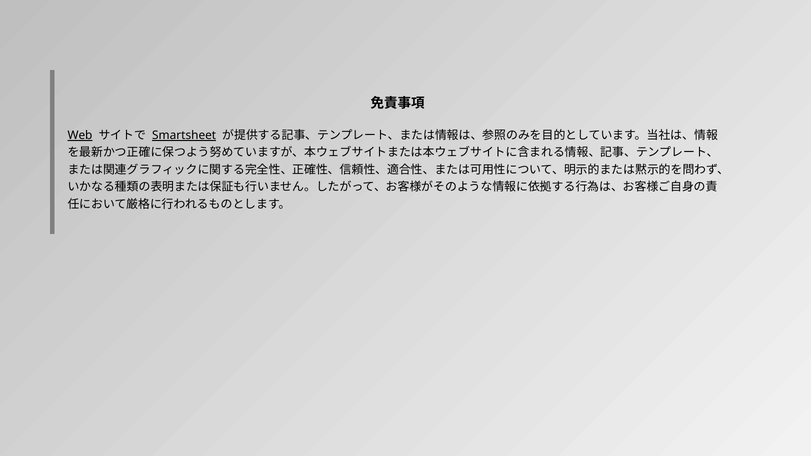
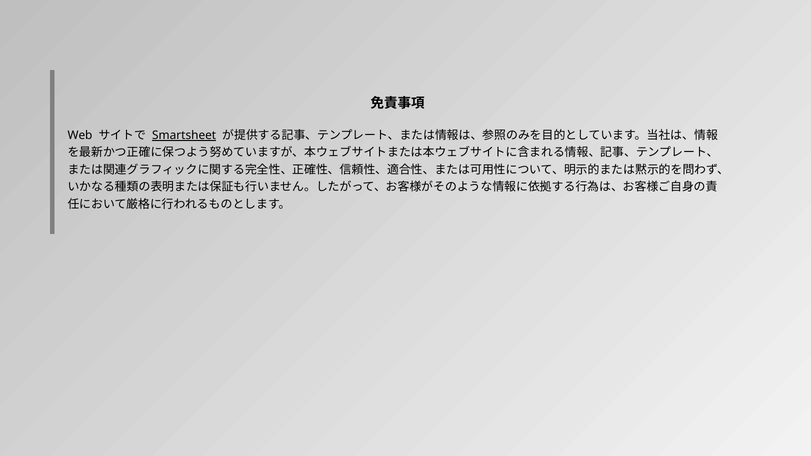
Web underline: present -> none
